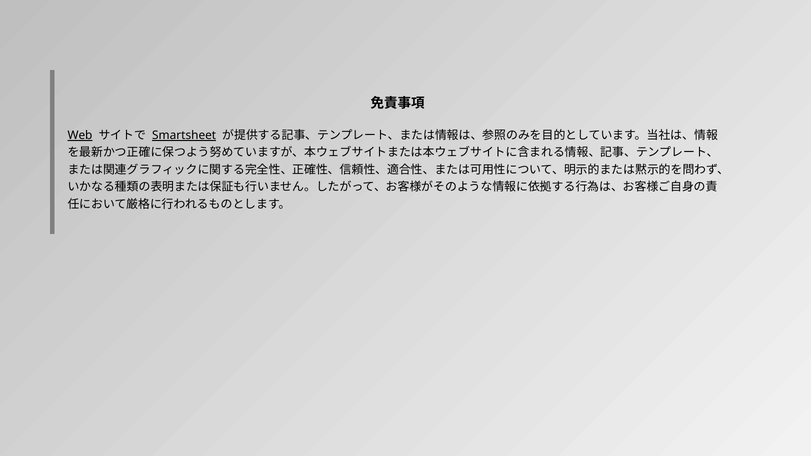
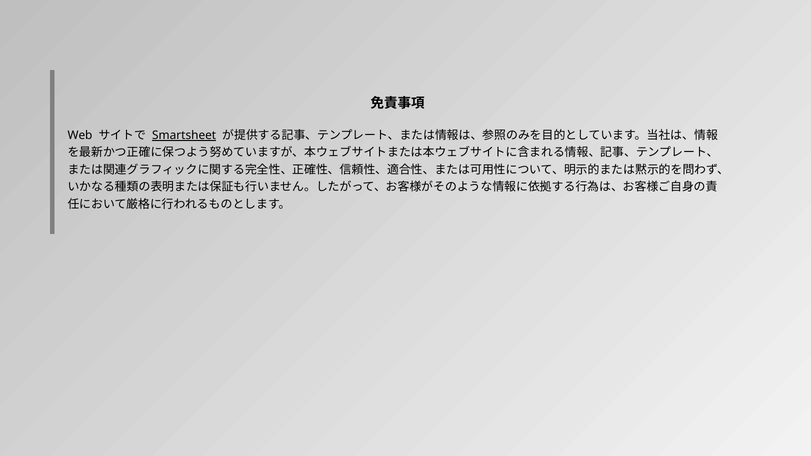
Web underline: present -> none
